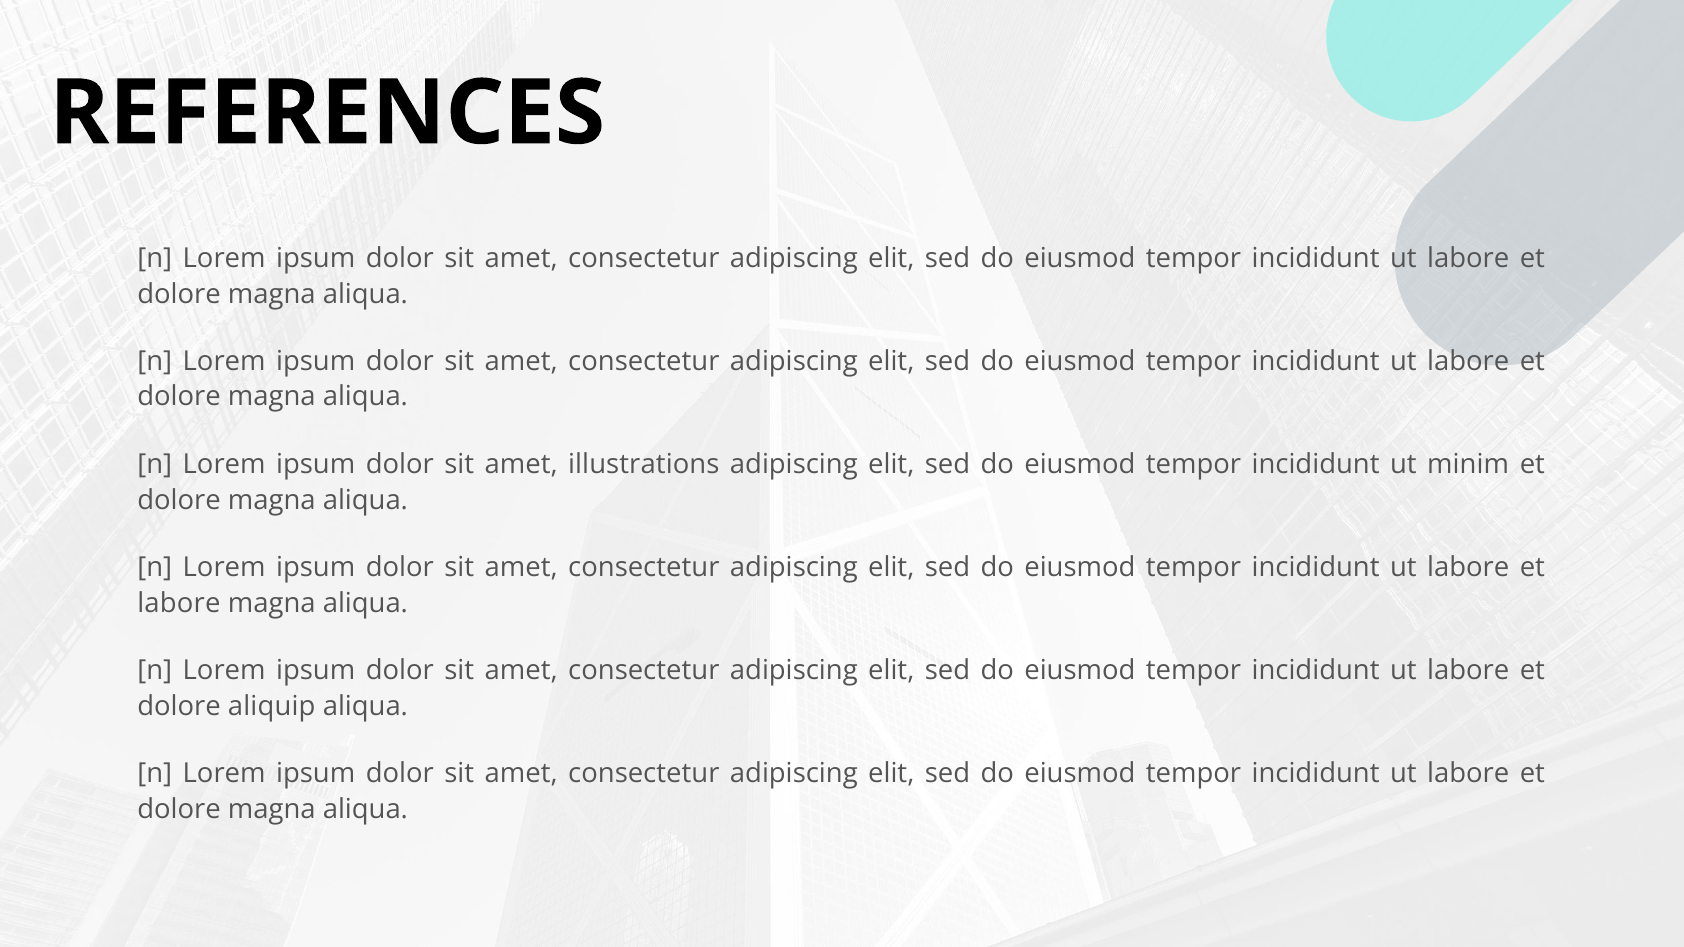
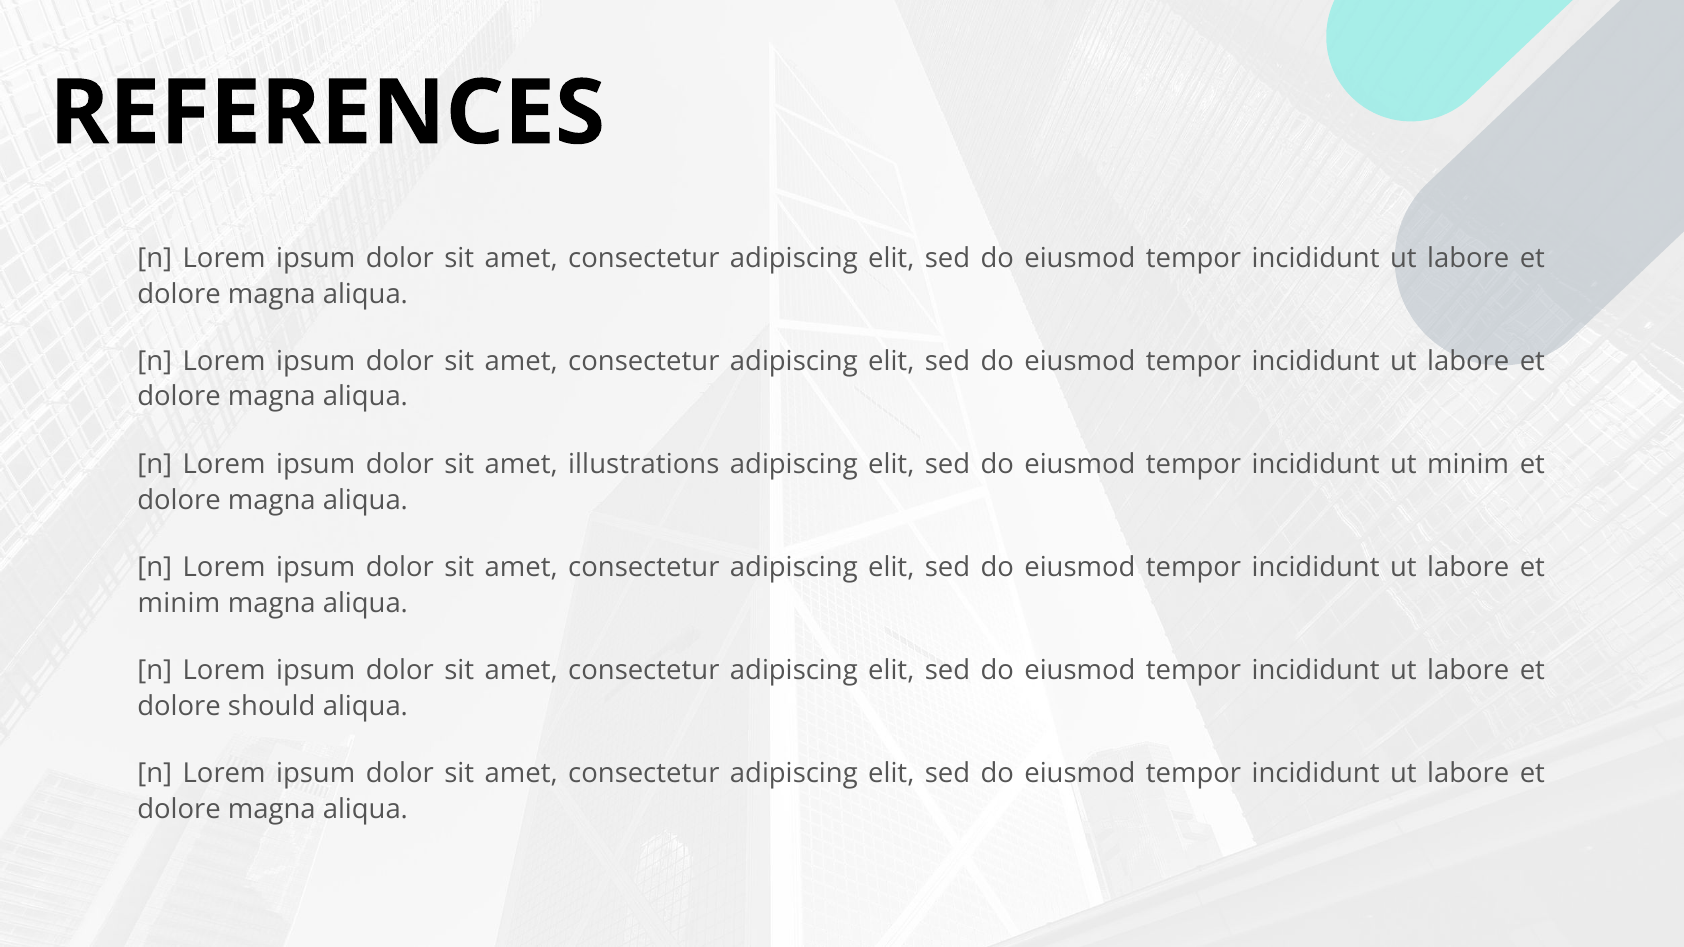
labore at (179, 603): labore -> minim
aliquip: aliquip -> should
